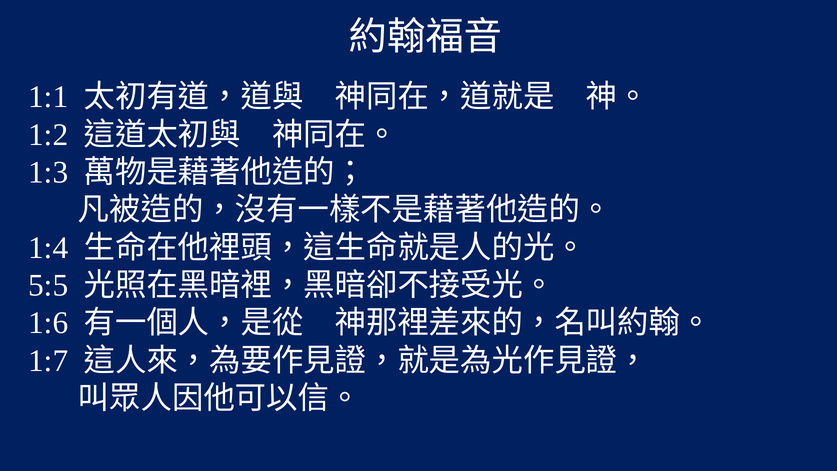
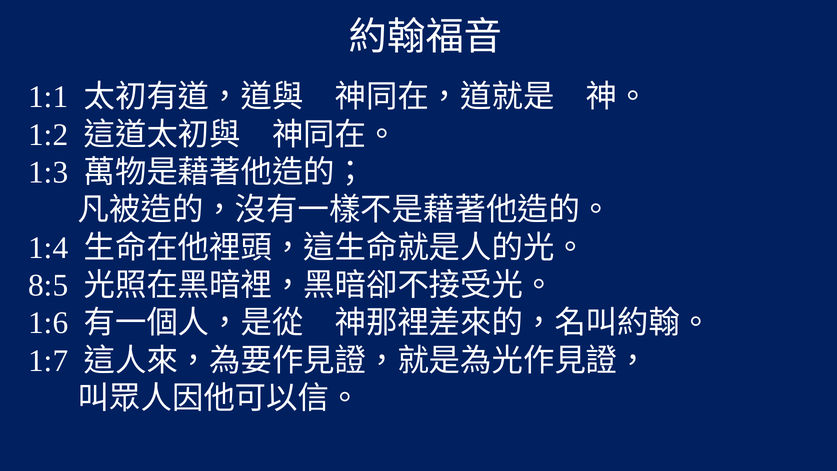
5:5: 5:5 -> 8:5
